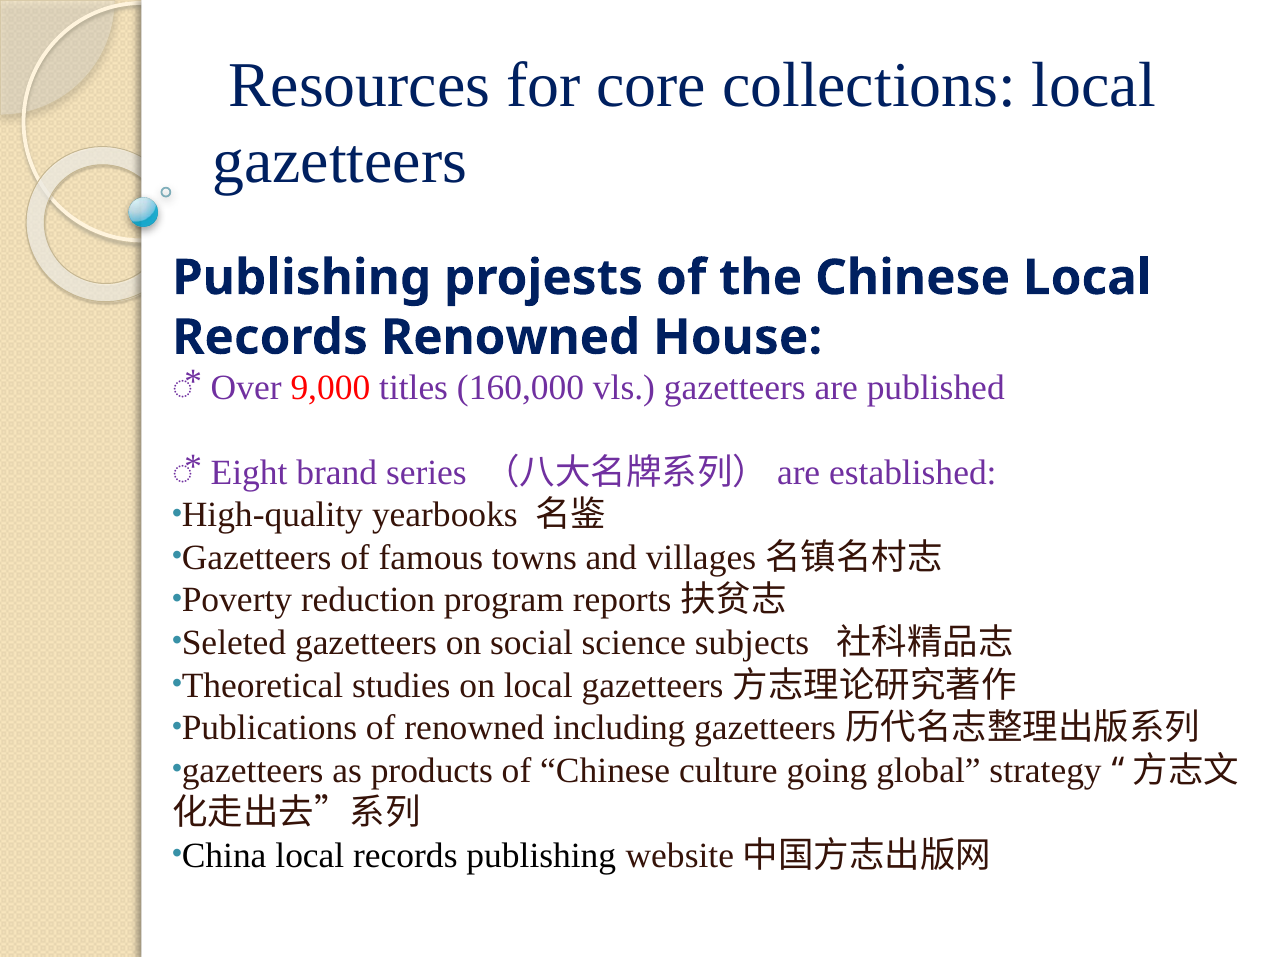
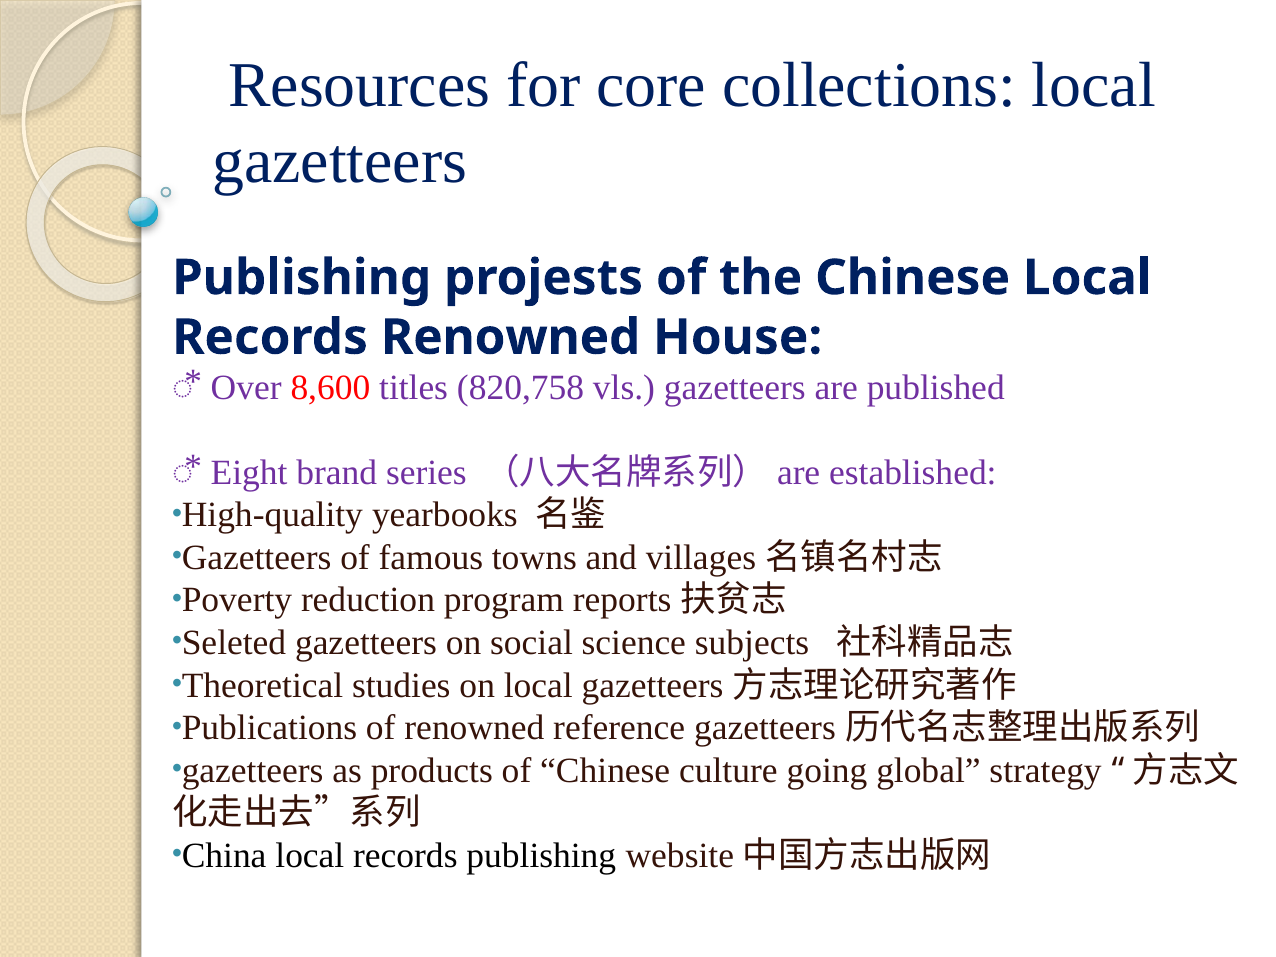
9,000: 9,000 -> 8,600
160,000: 160,000 -> 820,758
including: including -> reference
